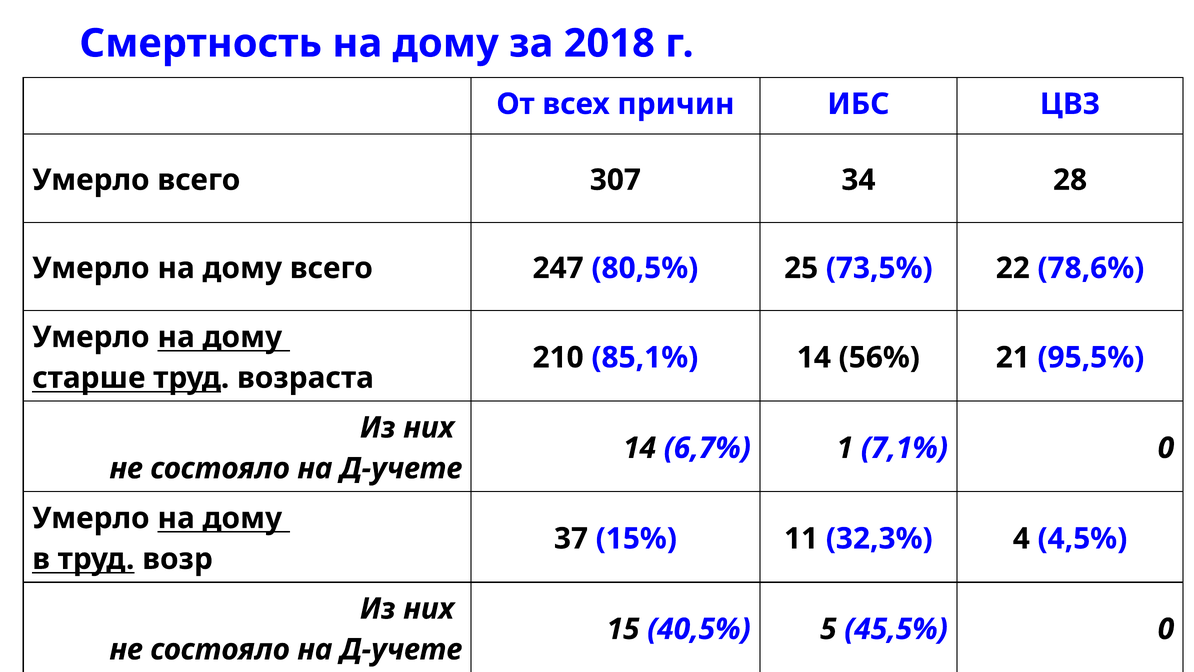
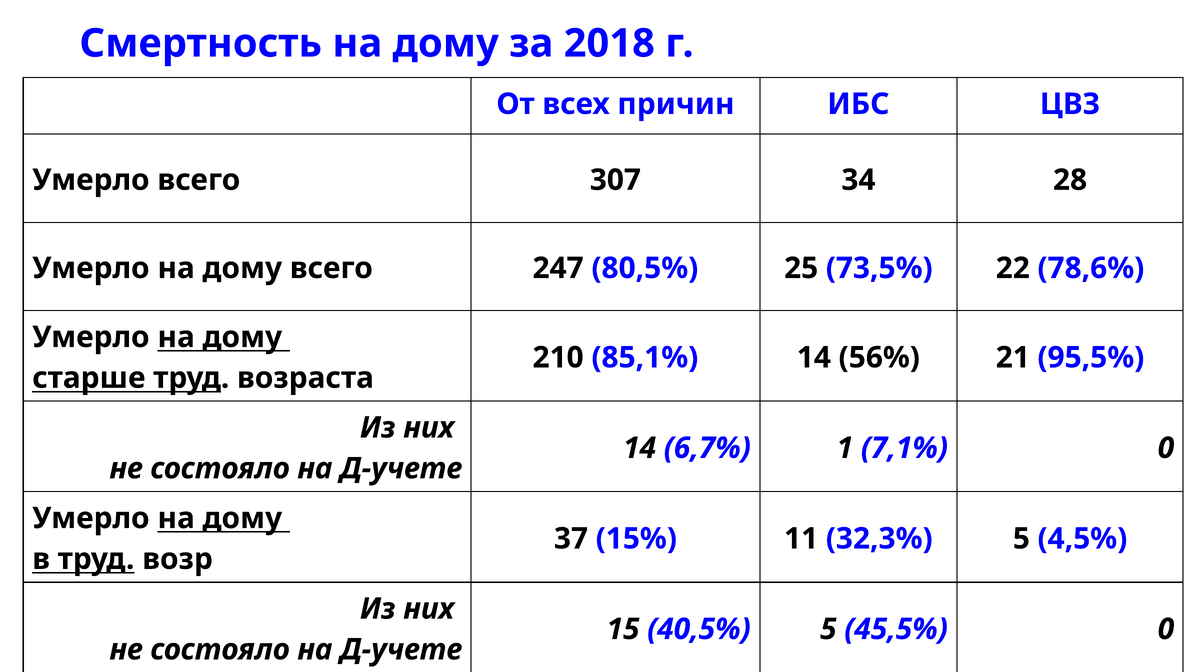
32,3% 4: 4 -> 5
